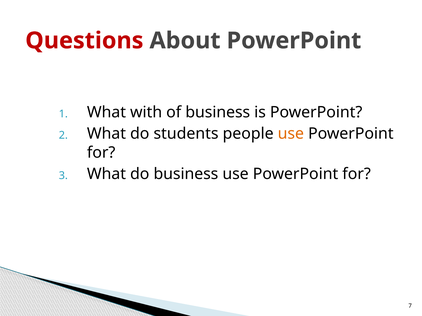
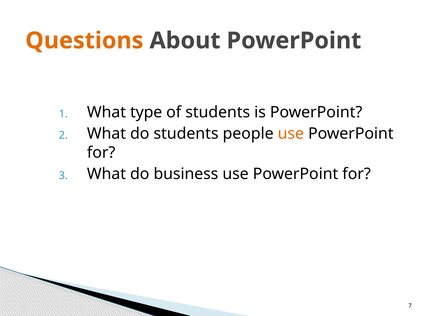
Questions colour: red -> orange
with: with -> type
of business: business -> students
